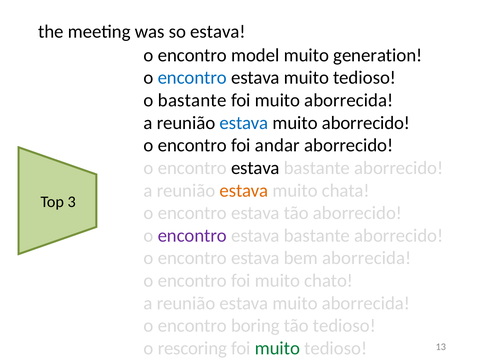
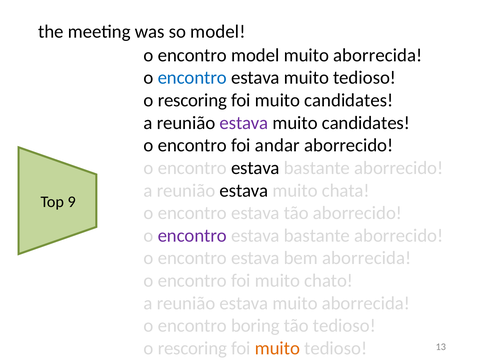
so estava: estava -> model
generation at (378, 55): generation -> aborrecida
bastante at (192, 100): bastante -> rescoring
foi muito aborrecida: aborrecida -> candidates
estava at (244, 123) colour: blue -> purple
aborrecido at (366, 123): aborrecido -> candidates
estava at (244, 190) colour: orange -> black
3: 3 -> 9
muito at (277, 348) colour: green -> orange
